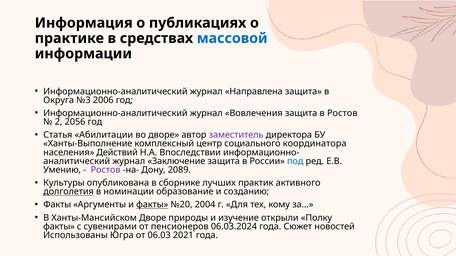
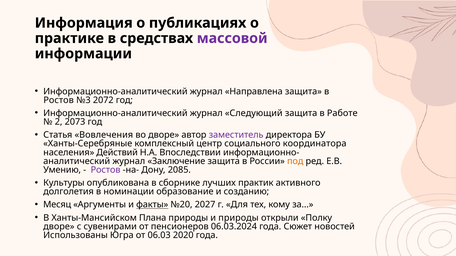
массовой colour: blue -> purple
Округа at (59, 100): Округа -> Ростов
2006: 2006 -> 2072
Вовлечения: Вовлечения -> Следующий
в Ростов: Ростов -> Работе
2056: 2056 -> 2073
Абилитации: Абилитации -> Вовлечения
Ханты-Выполнение: Ханты-Выполнение -> Ханты-Серебряные
под colour: blue -> orange
2089: 2089 -> 2085
долголетия underline: present -> none
Факты at (57, 205): Факты -> Месяц
2004: 2004 -> 2027
Ханты-Мансийском Дворе: Дворе -> Плана
и изучение: изучение -> природы
факты at (59, 227): факты -> дворе
2021: 2021 -> 2020
